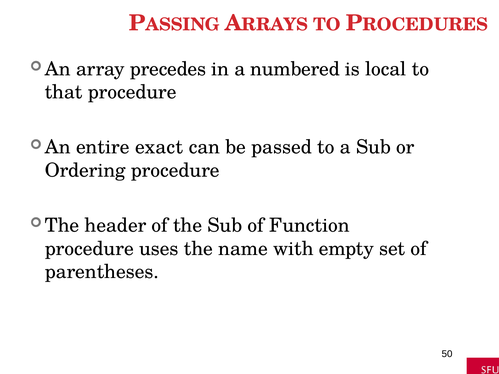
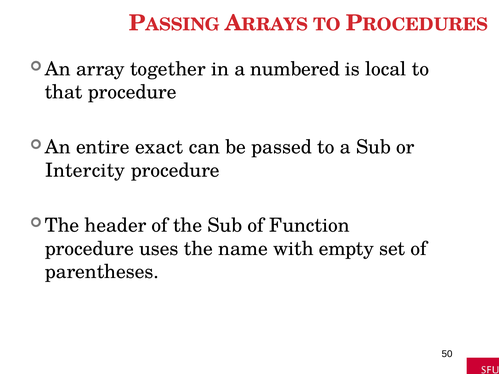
precedes: precedes -> together
Ordering: Ordering -> Intercity
